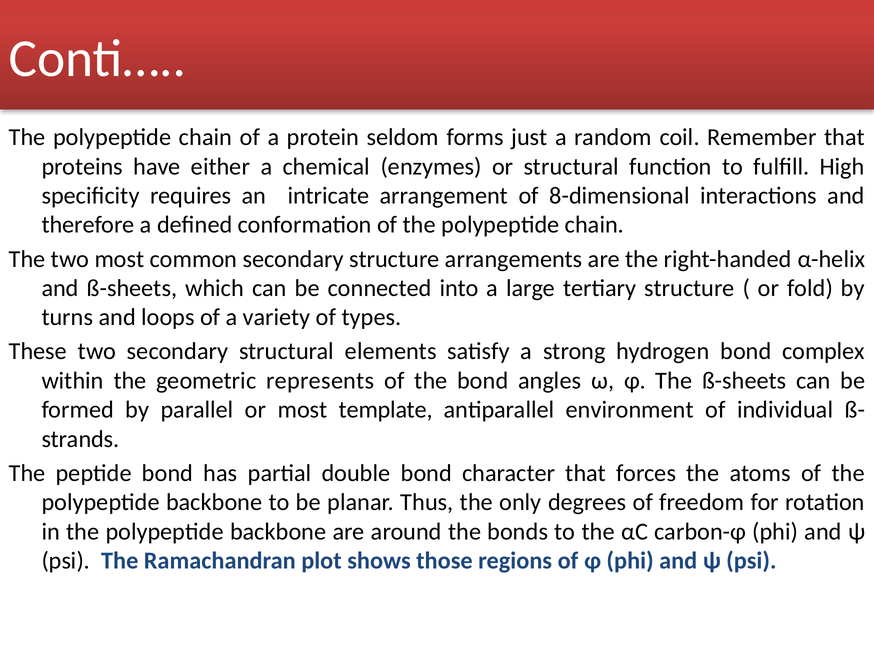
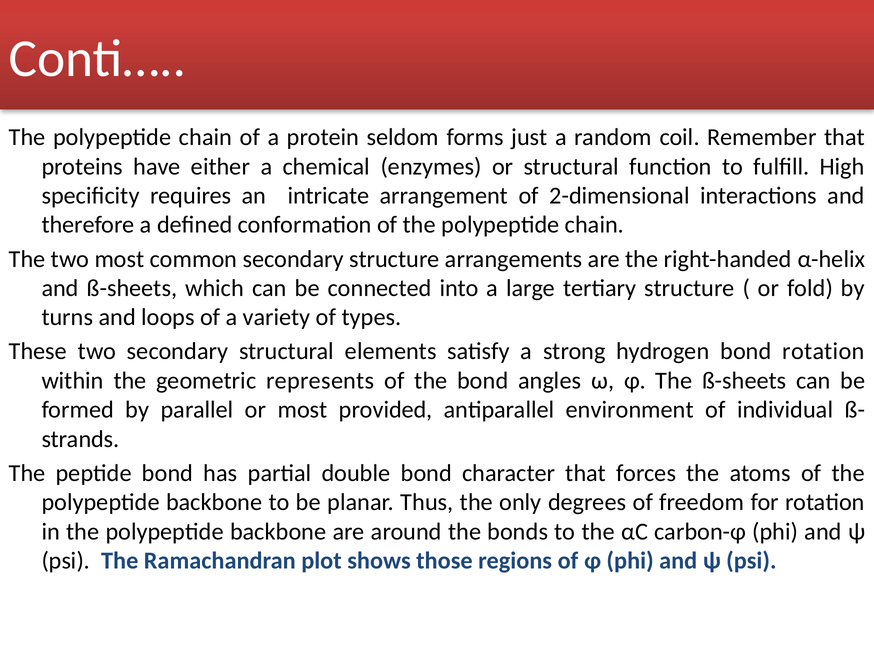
8-dimensional: 8-dimensional -> 2-dimensional
bond complex: complex -> rotation
template: template -> provided
